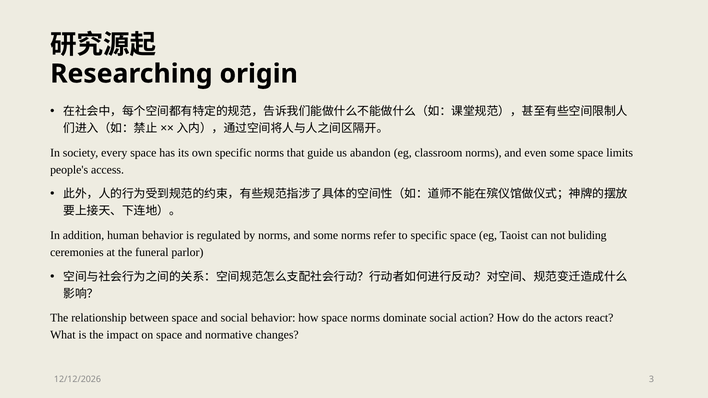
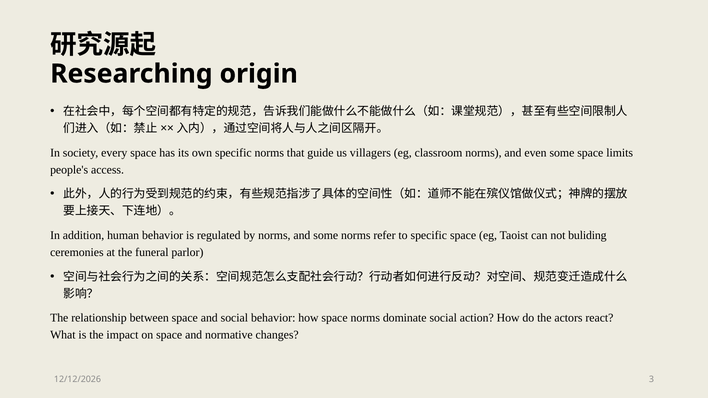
abandon: abandon -> villagers
